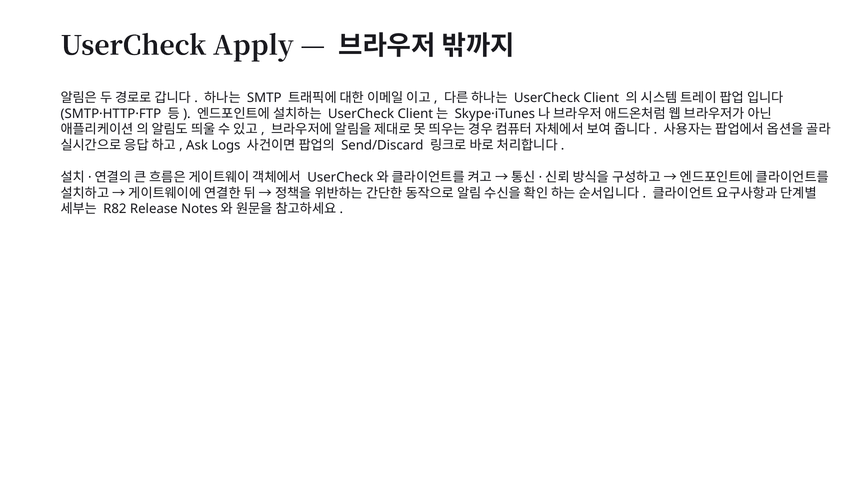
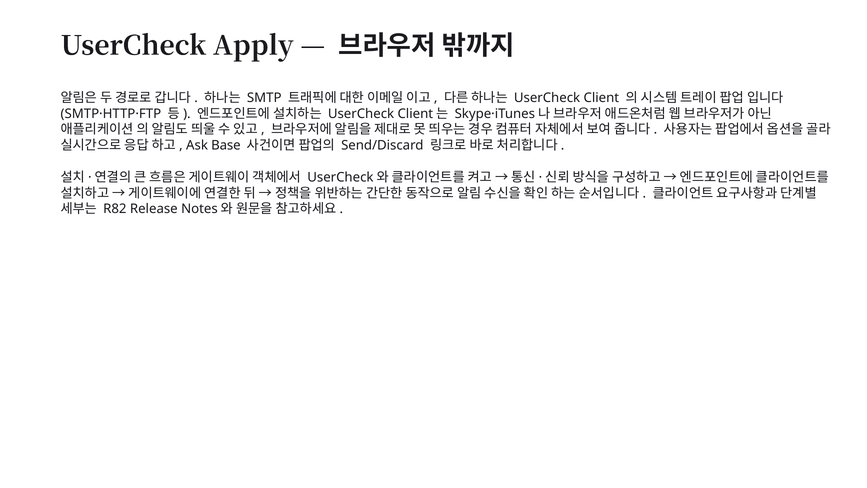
Logs: Logs -> Base
